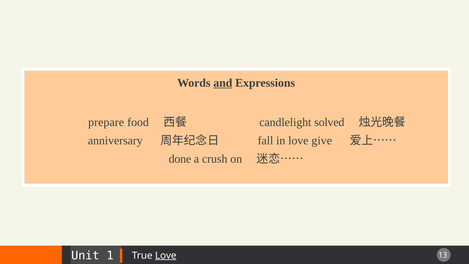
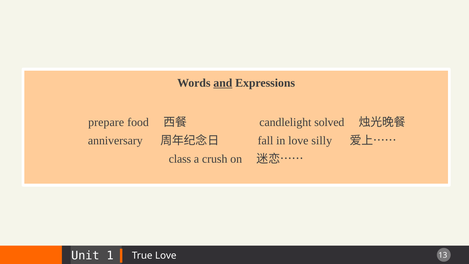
give: give -> silly
done: done -> class
Love at (166, 255) underline: present -> none
